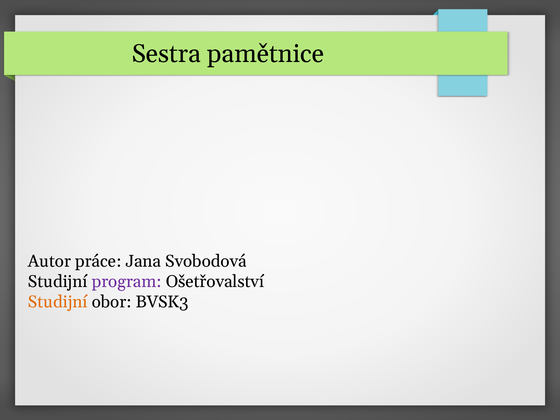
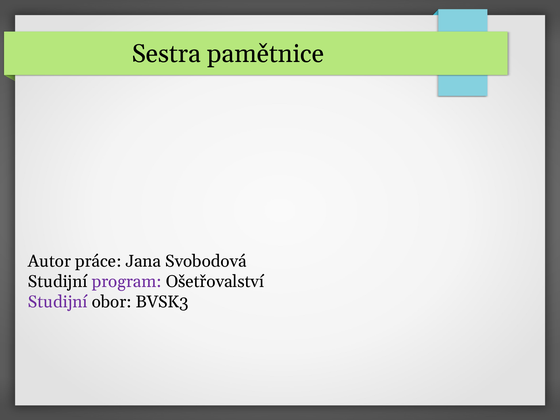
Studijní at (58, 302) colour: orange -> purple
